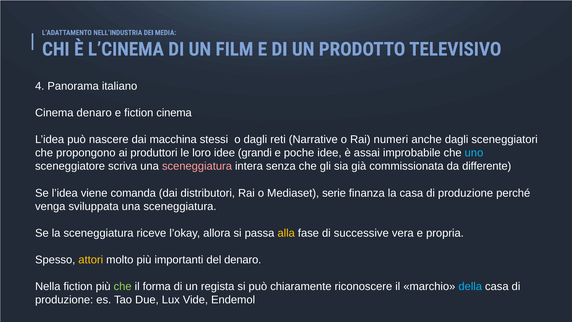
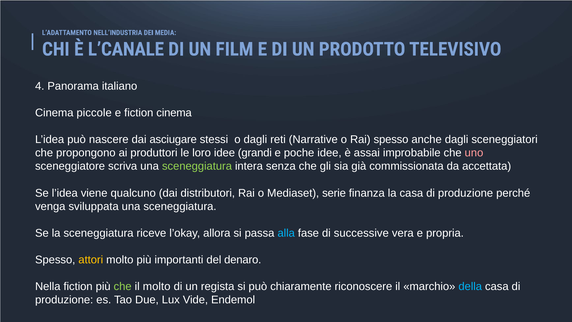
L’CINEMA: L’CINEMA -> L’CANALE
Cinema denaro: denaro -> piccole
macchina: macchina -> asciugare
Rai numeri: numeri -> spesso
uno colour: light blue -> pink
sceneggiatura at (197, 166) colour: pink -> light green
differente: differente -> accettata
comanda: comanda -> qualcuno
alla colour: yellow -> light blue
il forma: forma -> molto
